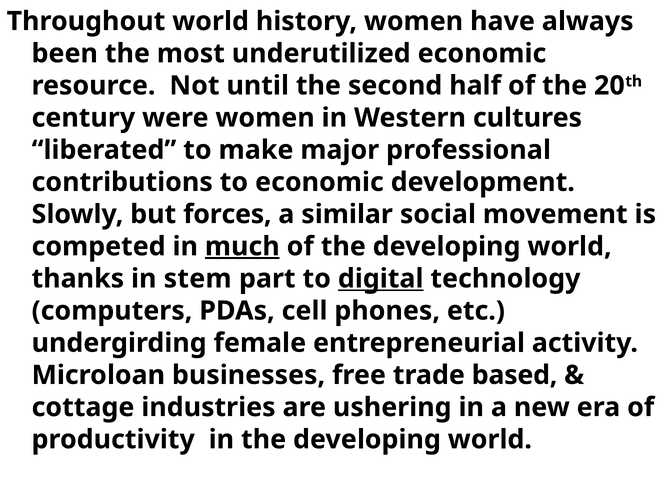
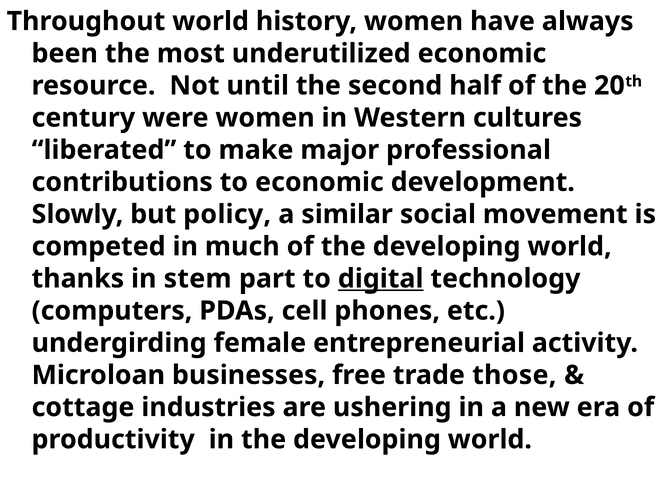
forces: forces -> policy
much underline: present -> none
based: based -> those
